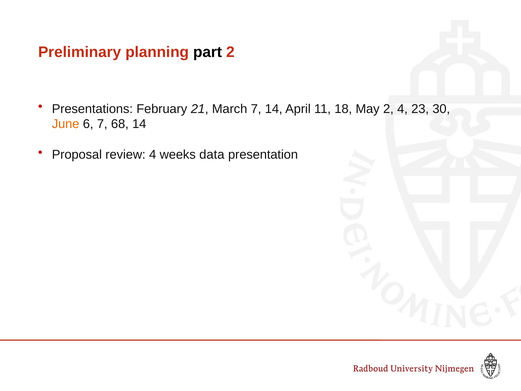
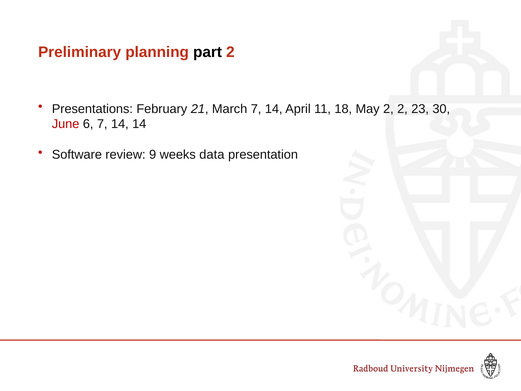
2 4: 4 -> 2
June colour: orange -> red
6 7 68: 68 -> 14
Proposal: Proposal -> Software
review 4: 4 -> 9
